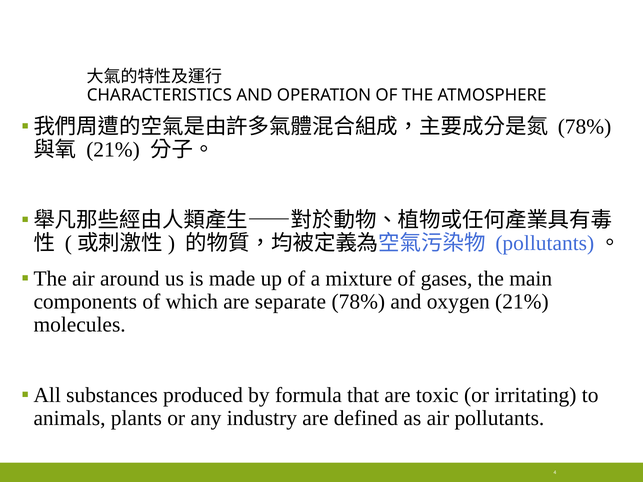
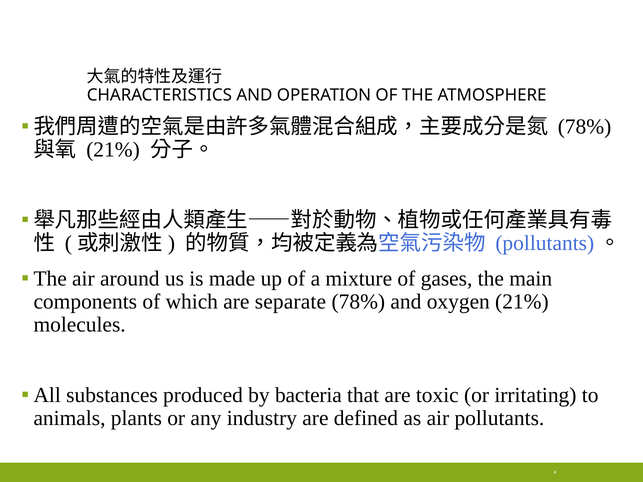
formula: formula -> bacteria
